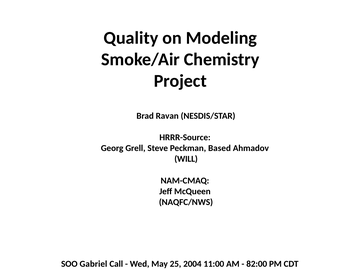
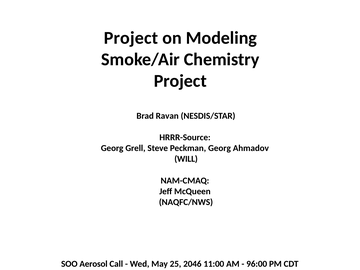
Quality at (131, 38): Quality -> Project
Peckman Based: Based -> Georg
Gabriel: Gabriel -> Aerosol
2004: 2004 -> 2046
82:00: 82:00 -> 96:00
